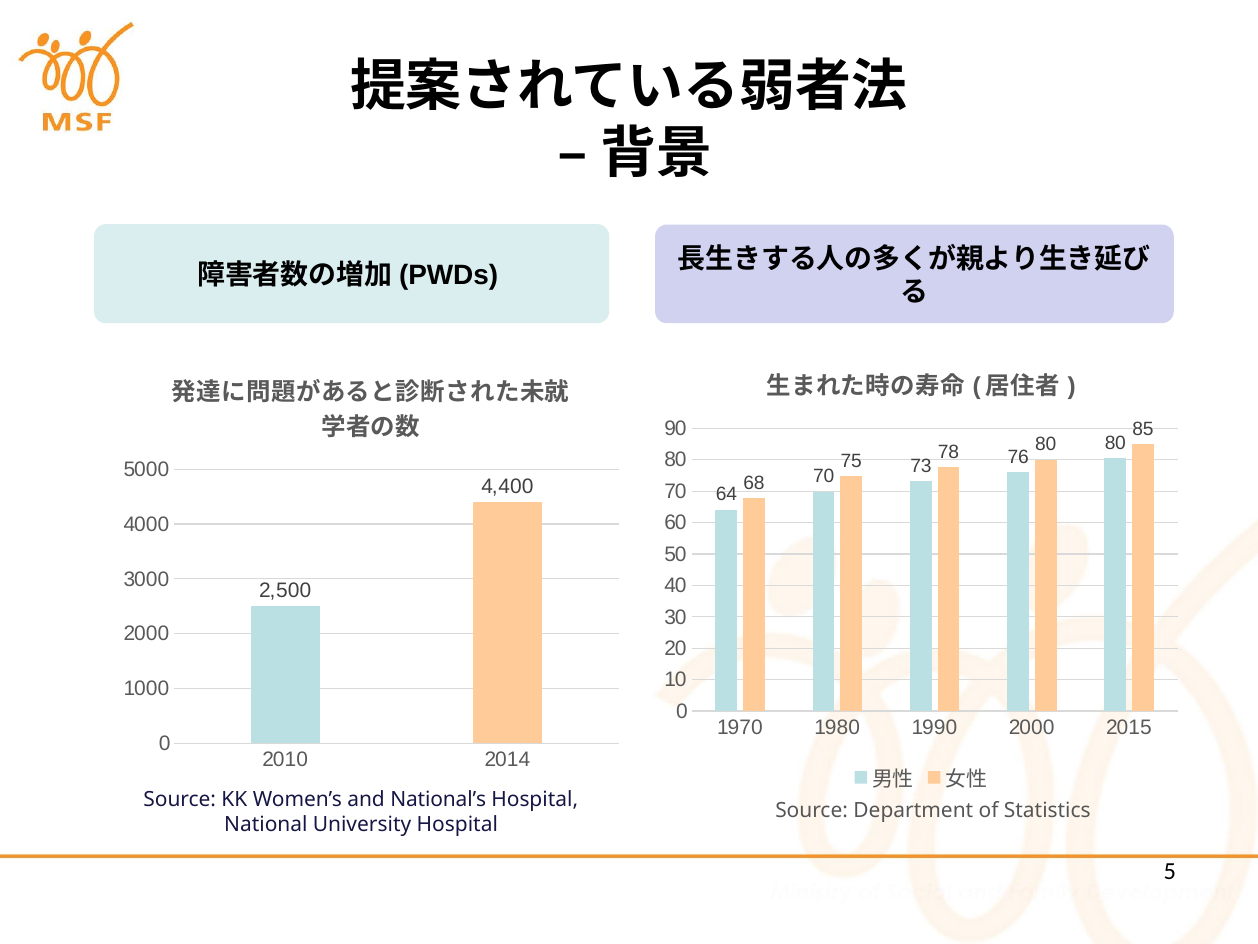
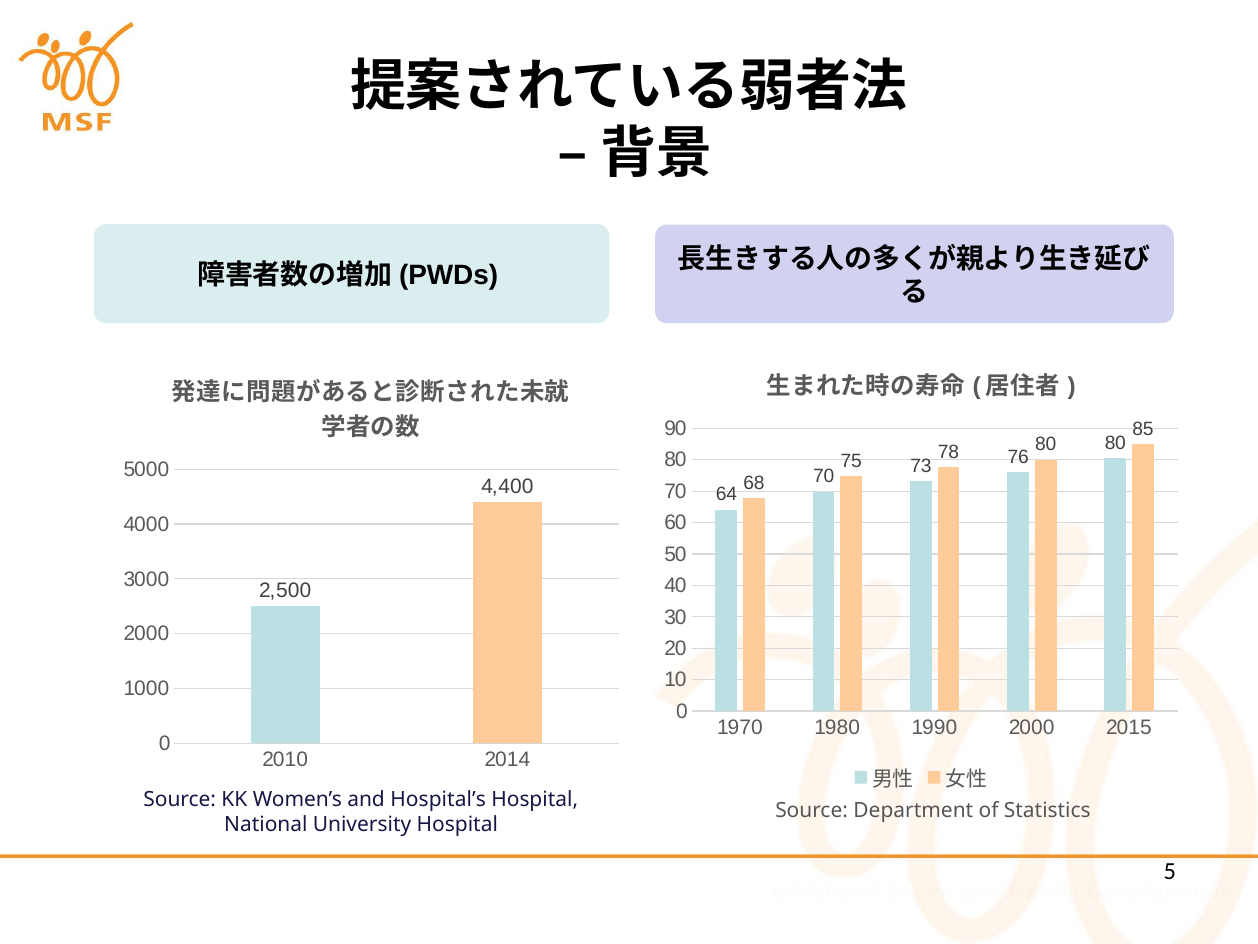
National’s: National’s -> Hospital’s
